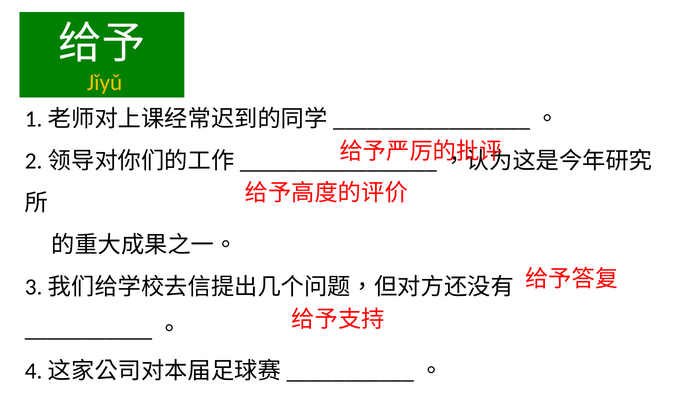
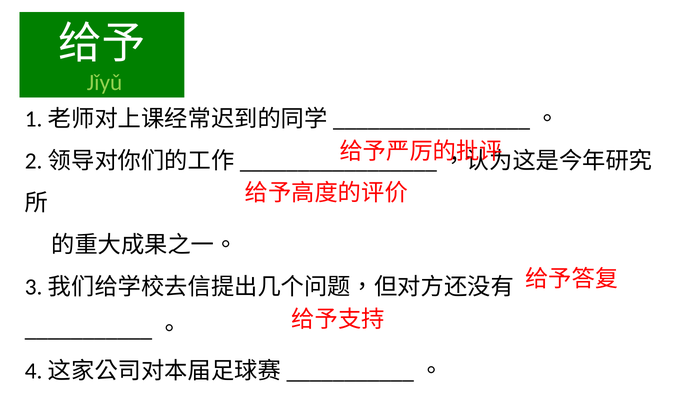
Jǐyǔ colour: yellow -> light green
